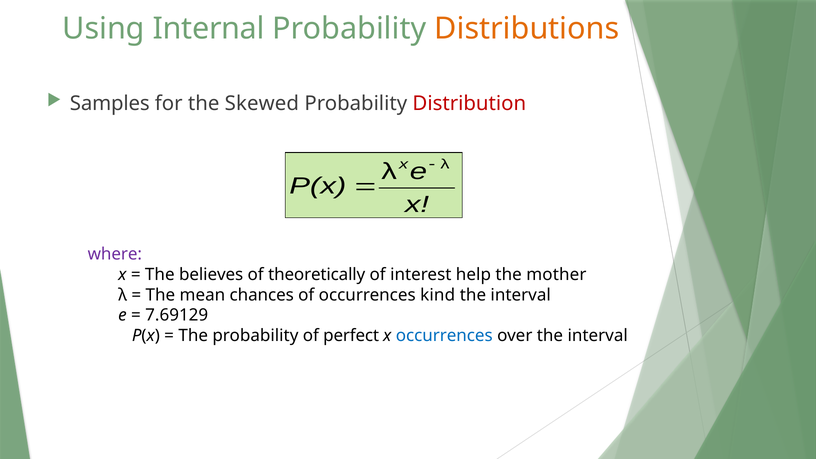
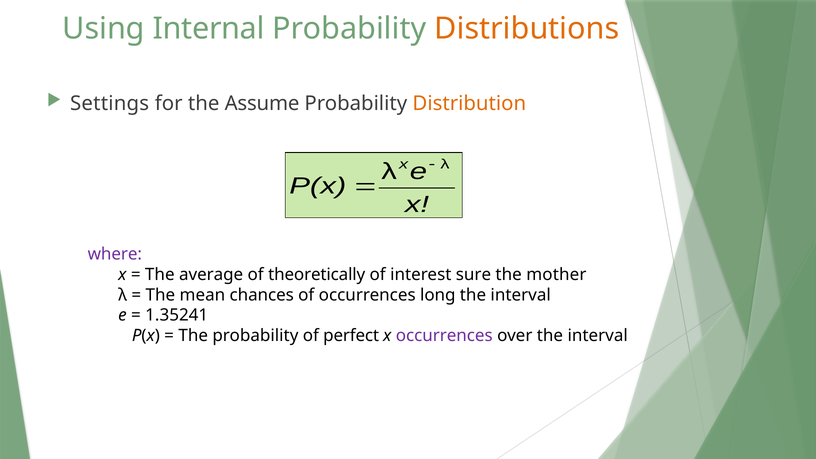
Samples: Samples -> Settings
Skewed: Skewed -> Assume
Distribution colour: red -> orange
believes: believes -> average
help: help -> sure
kind: kind -> long
7.69129: 7.69129 -> 1.35241
occurrences at (444, 336) colour: blue -> purple
